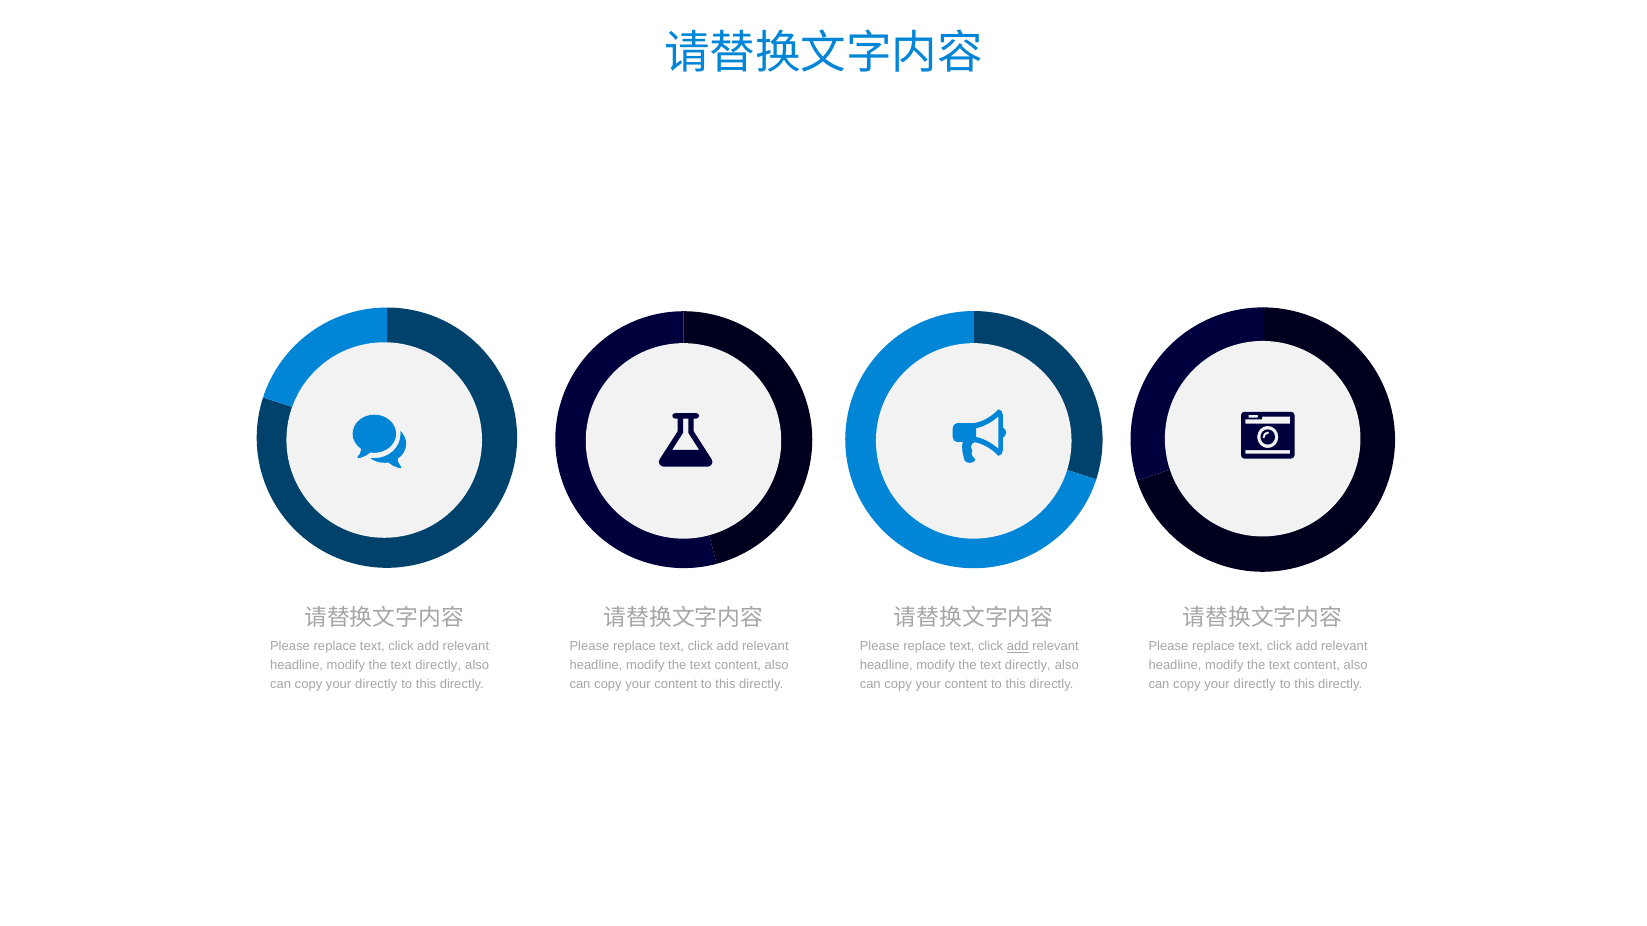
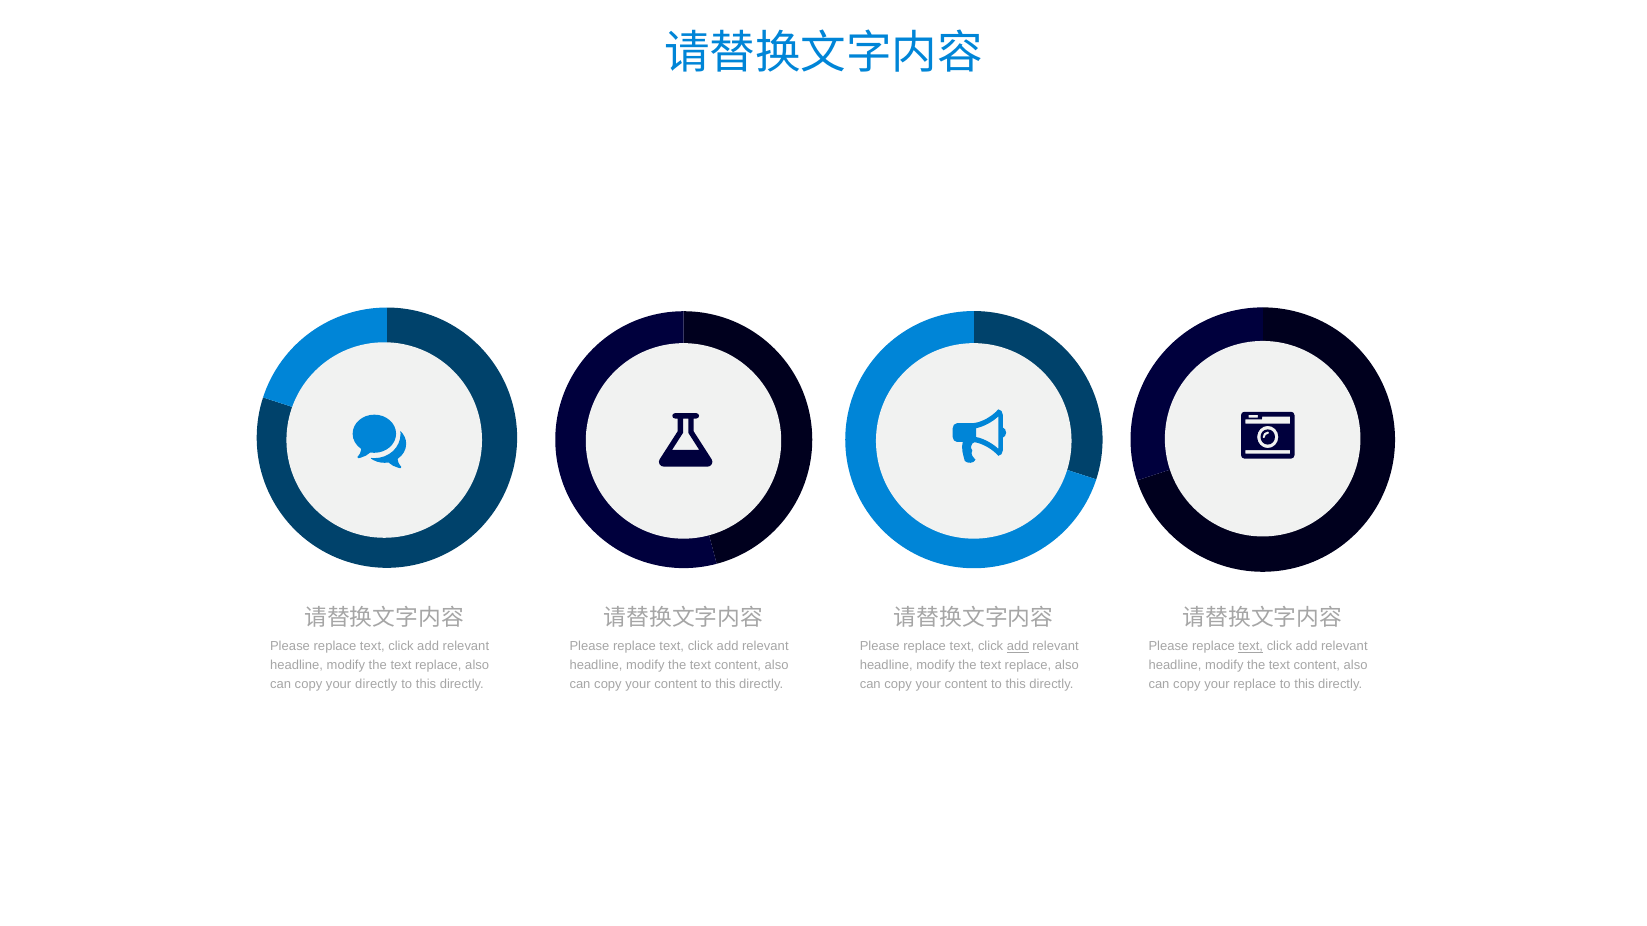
text at (1251, 647) underline: none -> present
directly at (438, 666): directly -> replace
directly at (1028, 666): directly -> replace
directly at (1255, 684): directly -> replace
